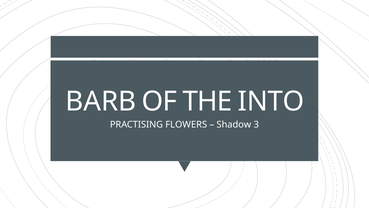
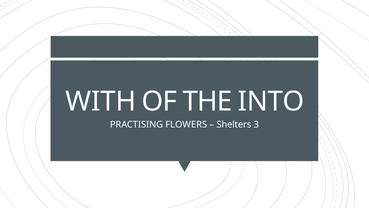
BARB: BARB -> WITH
Shadow: Shadow -> Shelters
